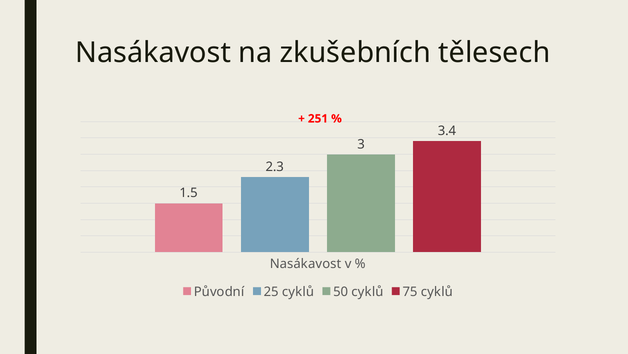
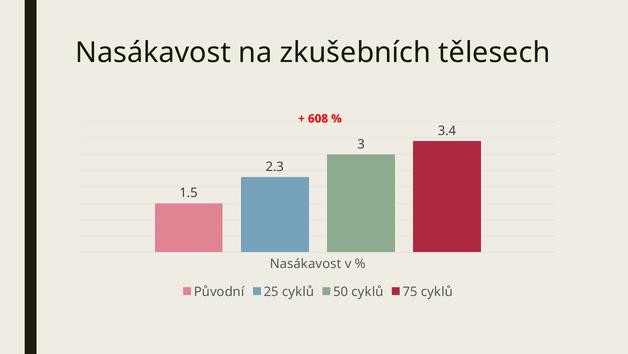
251: 251 -> 608
